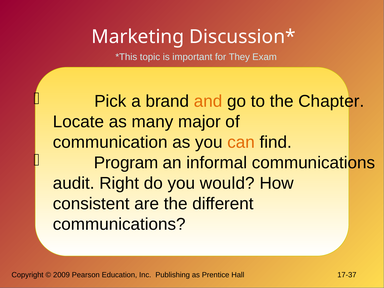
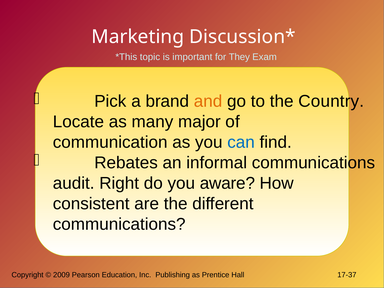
Chapter: Chapter -> Country
can colour: orange -> blue
Program: Program -> Rebates
would: would -> aware
